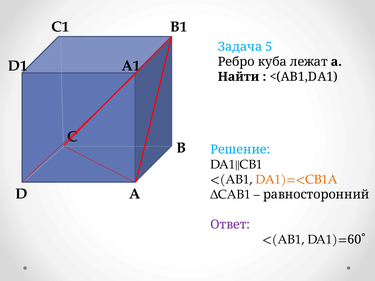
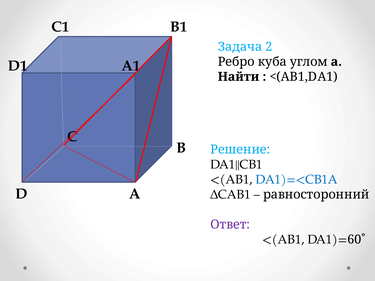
5: 5 -> 2
лежат: лежат -> углом
DA1)=<CB1A colour: orange -> blue
